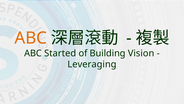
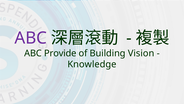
ABC at (31, 38) colour: orange -> purple
Started: Started -> Provide
Leveraging: Leveraging -> Knowledge
